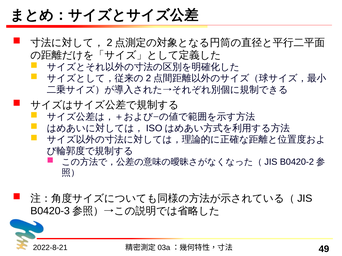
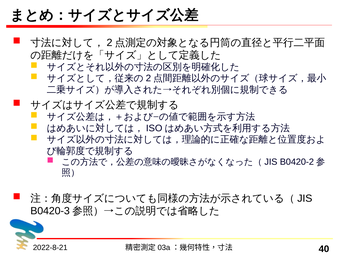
49: 49 -> 40
